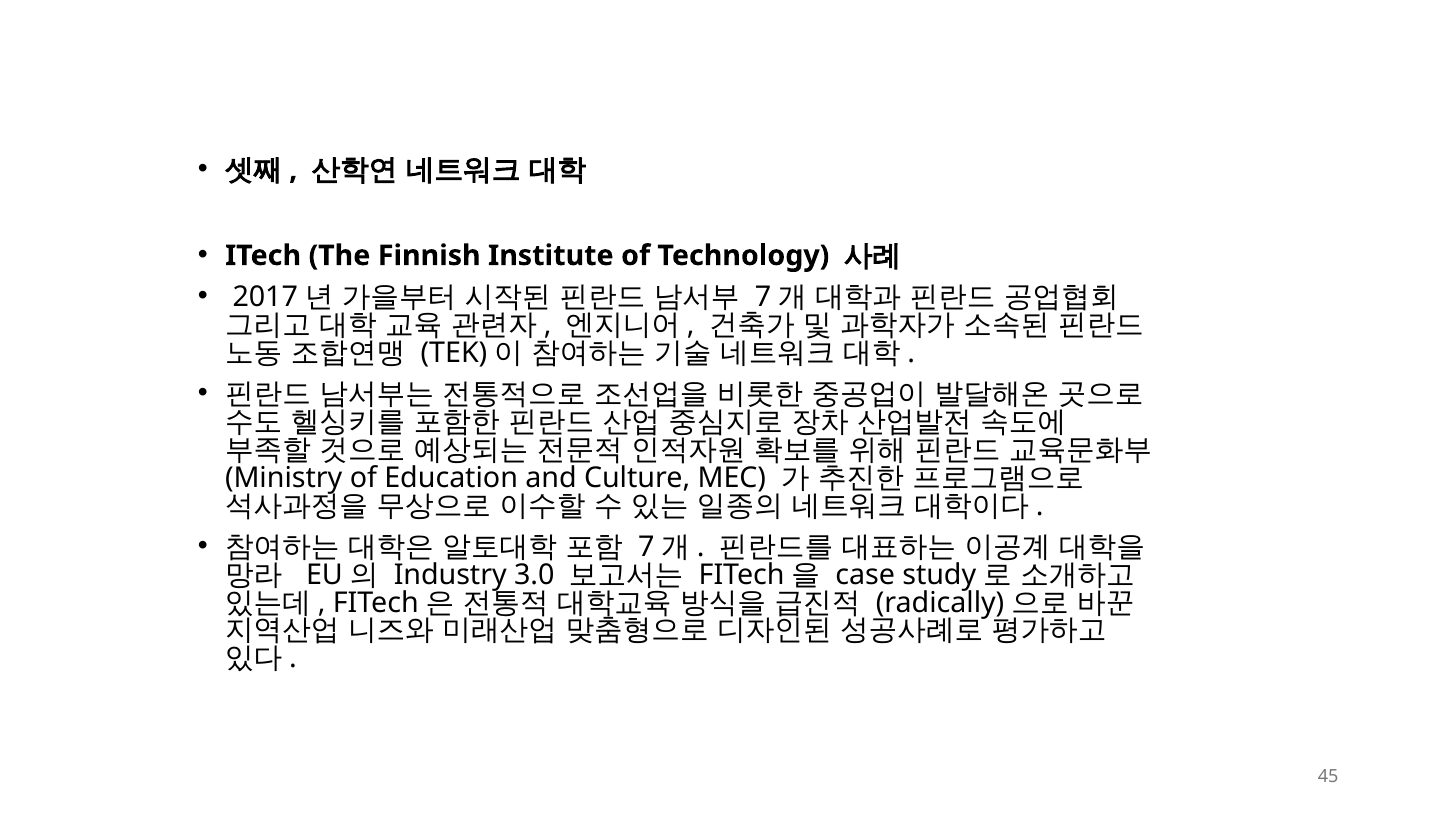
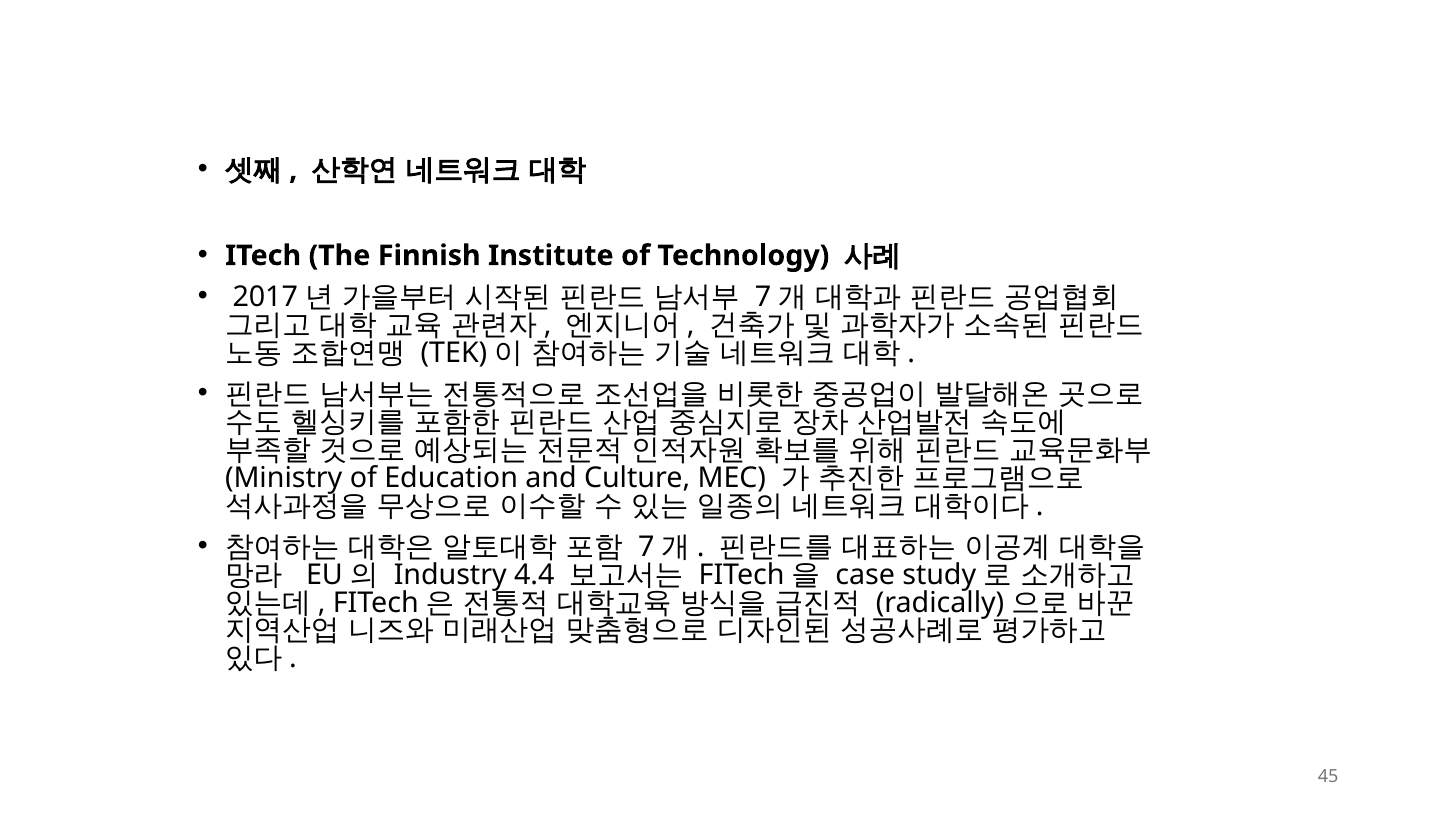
3.0: 3.0 -> 4.4
